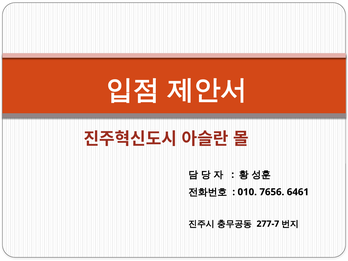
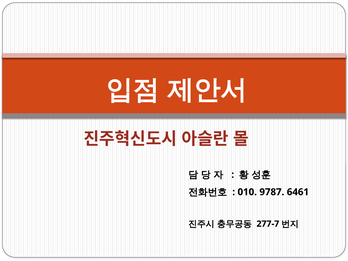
7656: 7656 -> 9787
